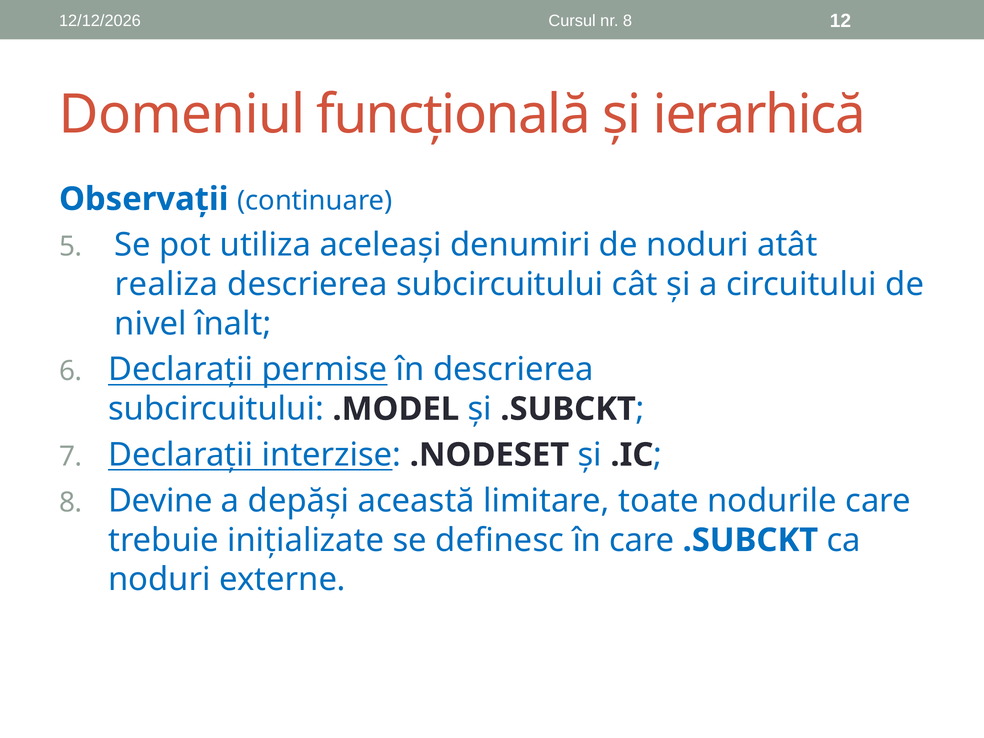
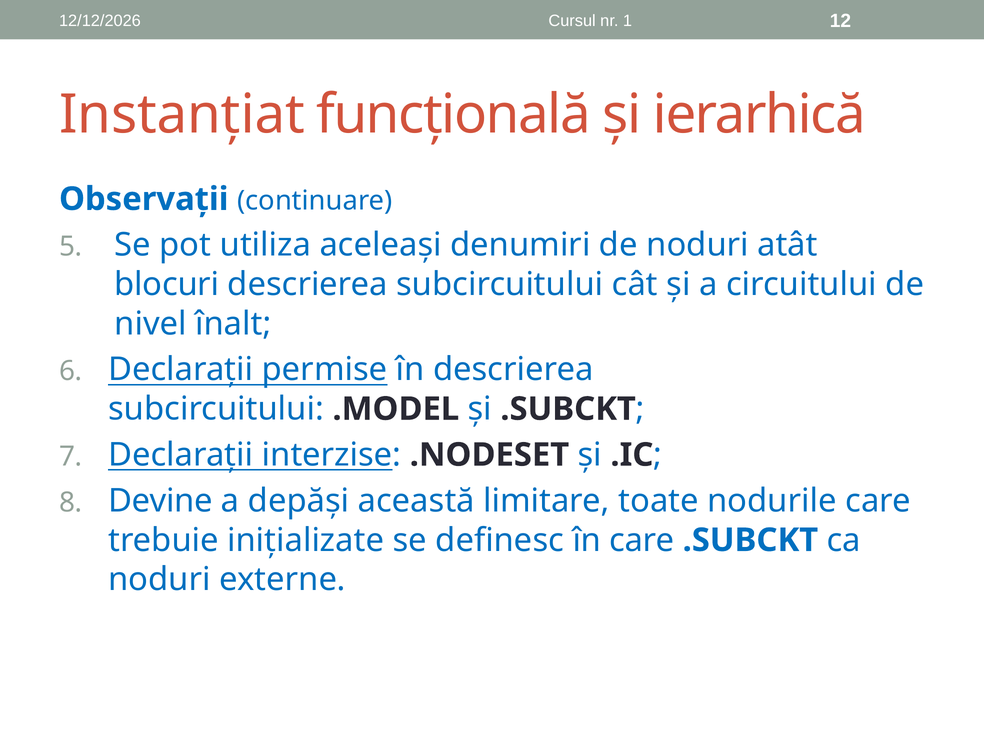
nr 8: 8 -> 1
Domeniul: Domeniul -> Instanțiat
realiza: realiza -> blocuri
